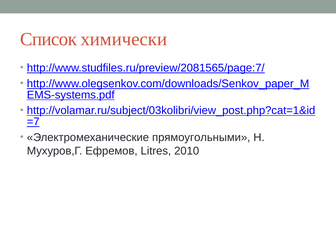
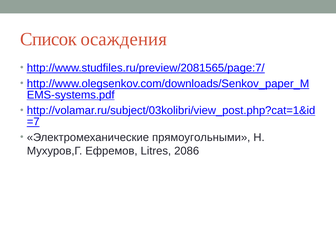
химически: химически -> осаждения
2010: 2010 -> 2086
